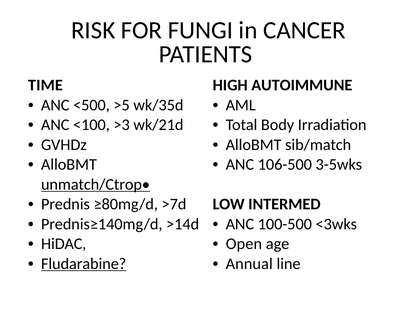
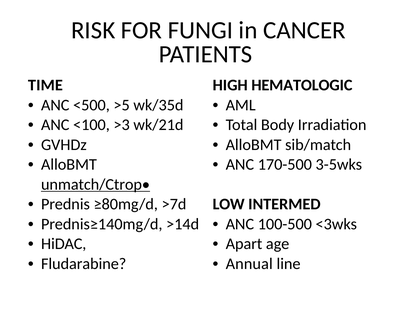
AUTOIMMUNE: AUTOIMMUNE -> HEMATOLOGIC
106-500: 106-500 -> 170-500
Open: Open -> Apart
Fludarabine underline: present -> none
